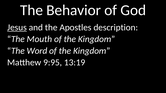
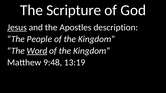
Behavior: Behavior -> Scripture
Mouth: Mouth -> People
Word underline: none -> present
9:95: 9:95 -> 9:48
